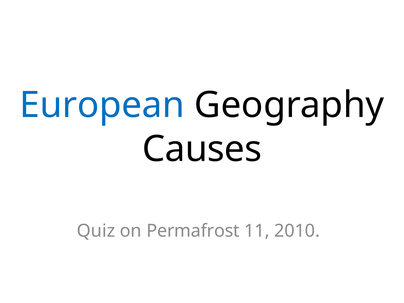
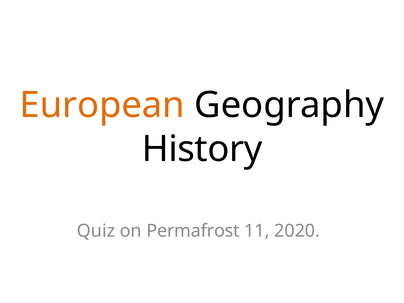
European colour: blue -> orange
Causes: Causes -> History
2010: 2010 -> 2020
